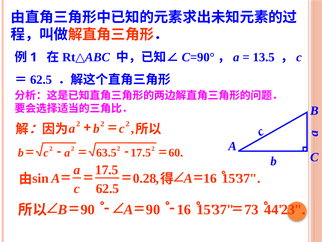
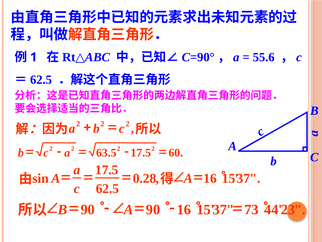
13.5: 13.5 -> 55.6
